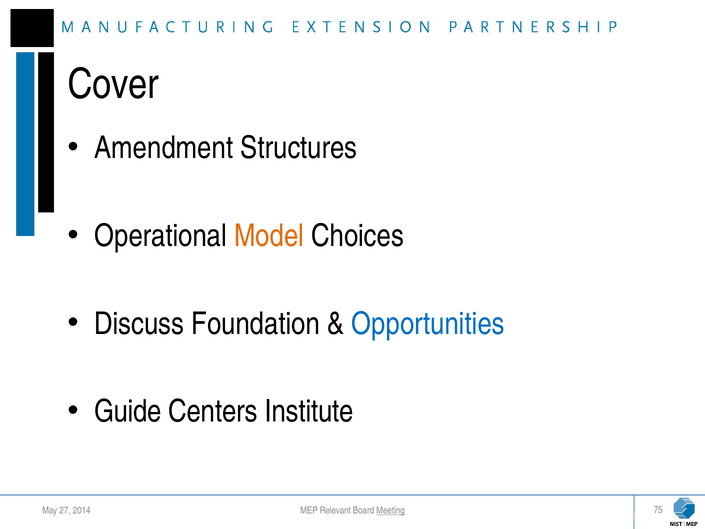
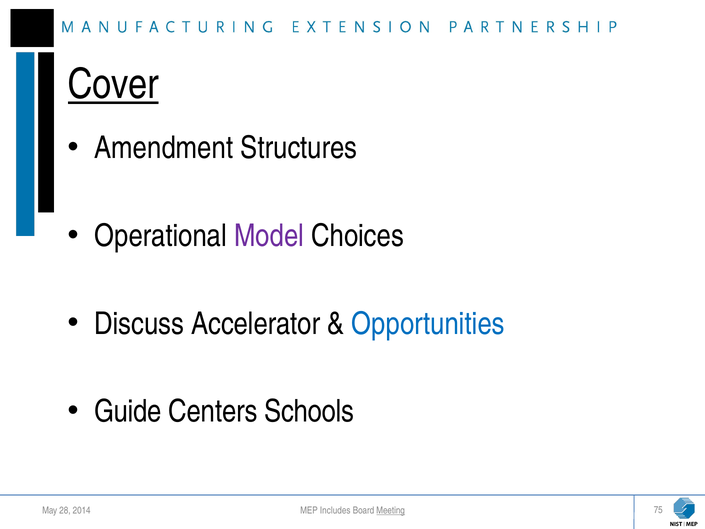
Cover underline: none -> present
Model colour: orange -> purple
Foundation: Foundation -> Accelerator
Institute: Institute -> Schools
27: 27 -> 28
Relevant: Relevant -> Includes
